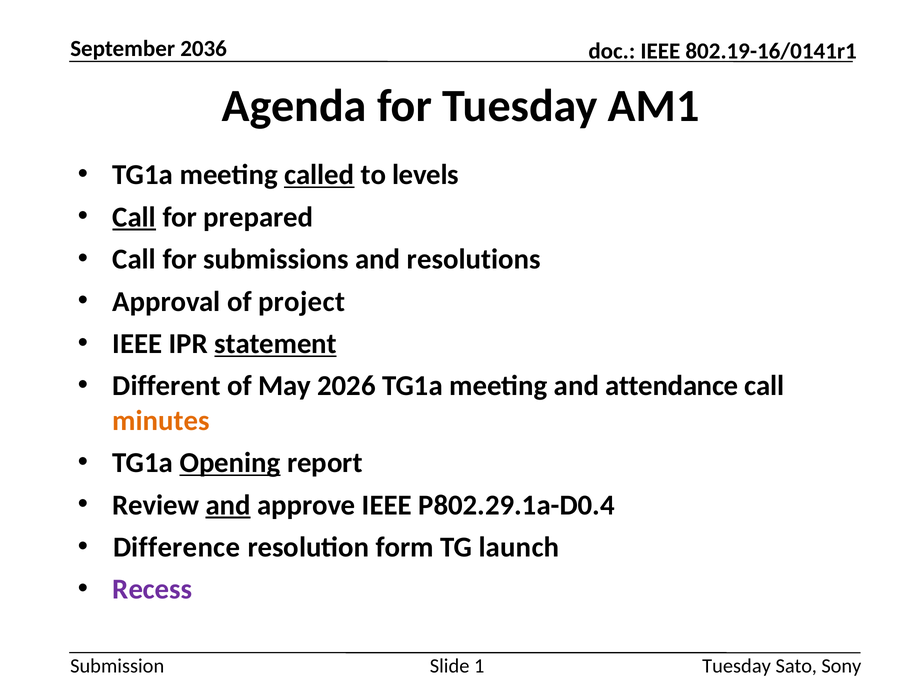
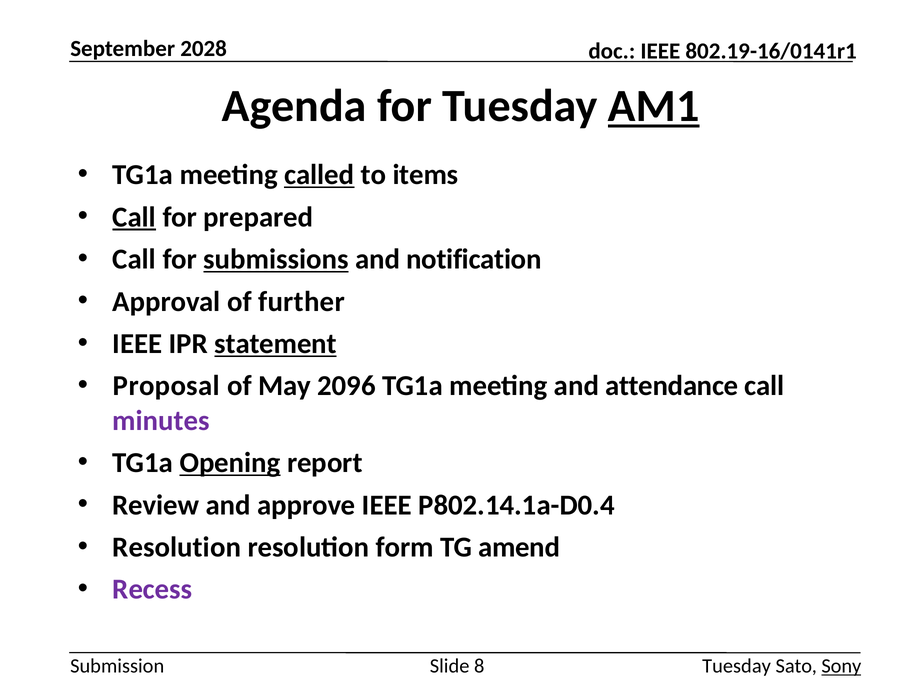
2036: 2036 -> 2028
AM1 underline: none -> present
levels: levels -> items
submissions underline: none -> present
resolutions: resolutions -> notification
project: project -> further
Different: Different -> Proposal
2026: 2026 -> 2096
minutes colour: orange -> purple
and at (228, 505) underline: present -> none
P802.29.1a-D0.4: P802.29.1a-D0.4 -> P802.14.1a-D0.4
Difference at (177, 548): Difference -> Resolution
launch: launch -> amend
1: 1 -> 8
Sony underline: none -> present
